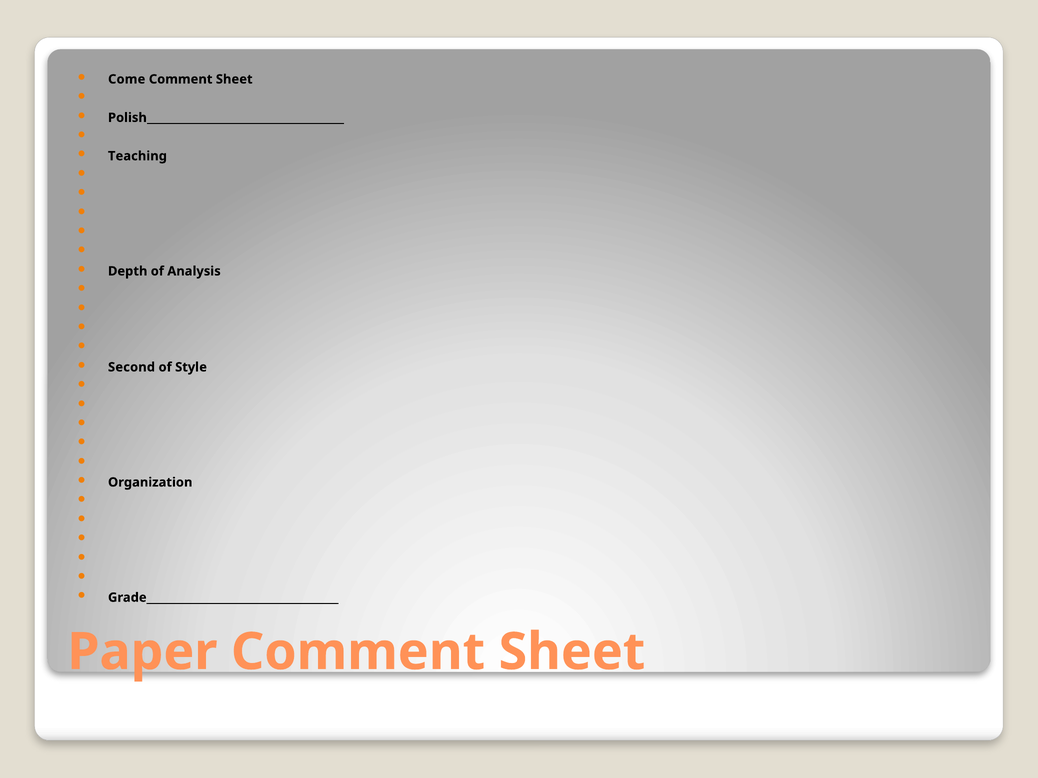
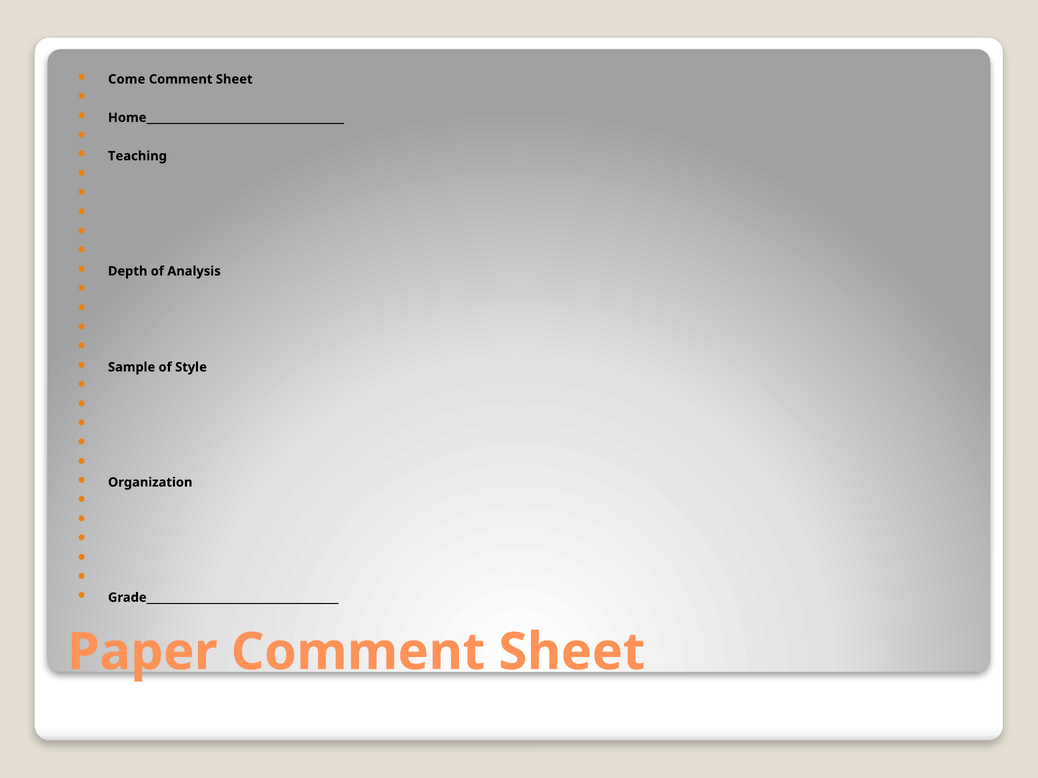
Polish_____________________________________: Polish_____________________________________ -> Home_____________________________________
Second: Second -> Sample
